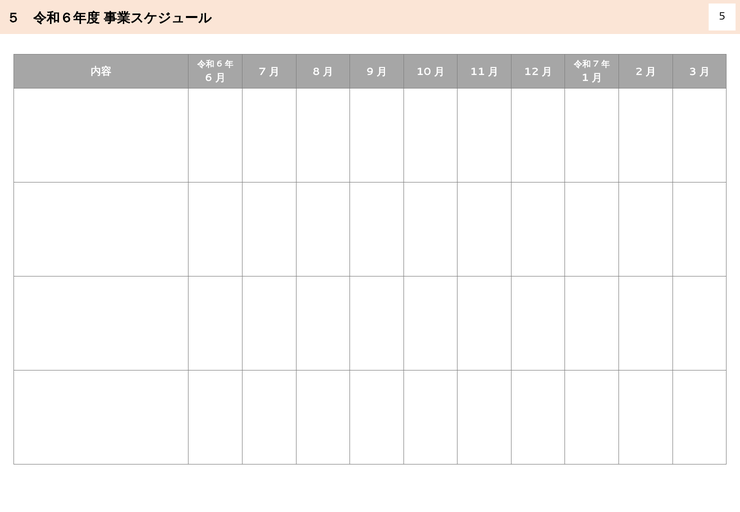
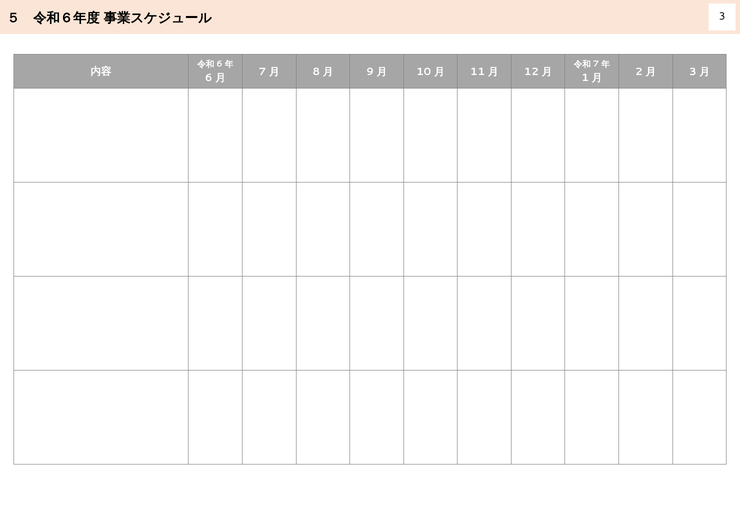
5 at (722, 17): 5 -> 3
